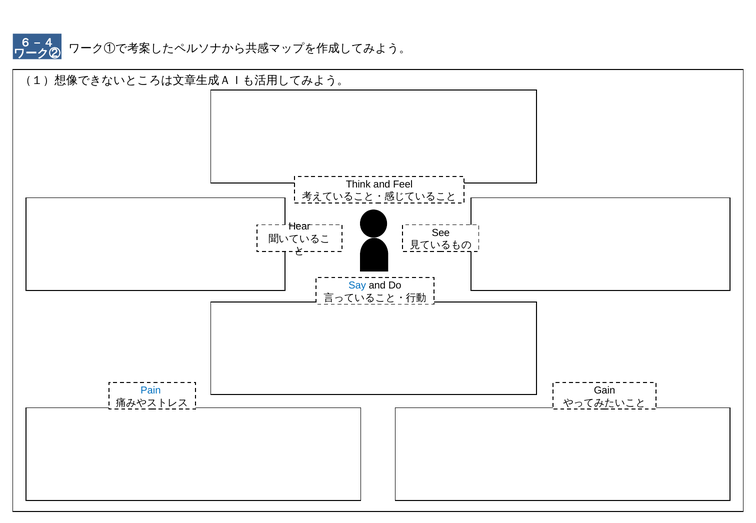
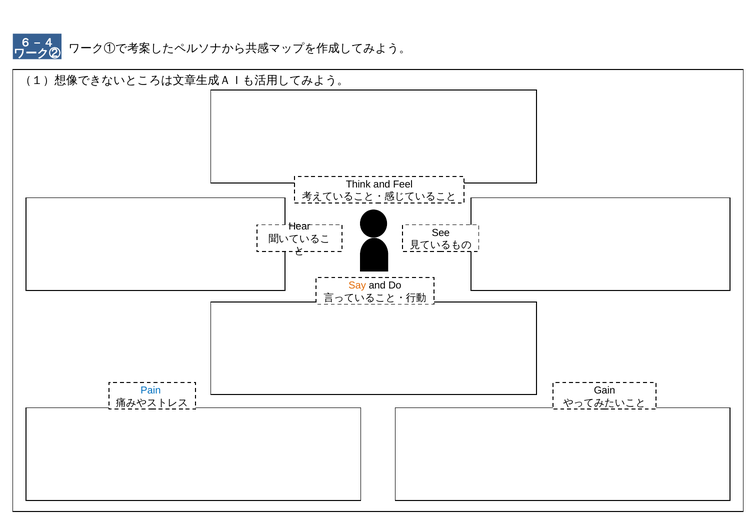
Say colour: blue -> orange
